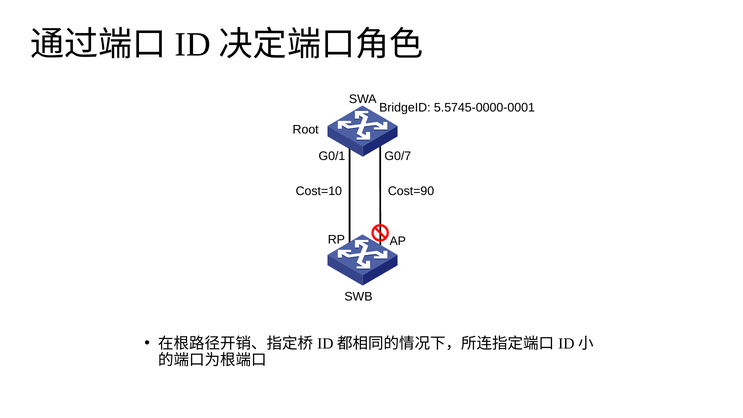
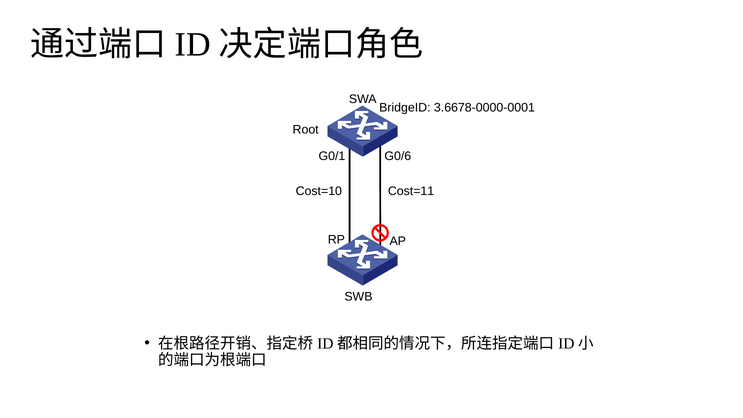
5.5745-0000-0001: 5.5745-0000-0001 -> 3.6678-0000-0001
G0/7: G0/7 -> G0/6
Cost=90: Cost=90 -> Cost=11
